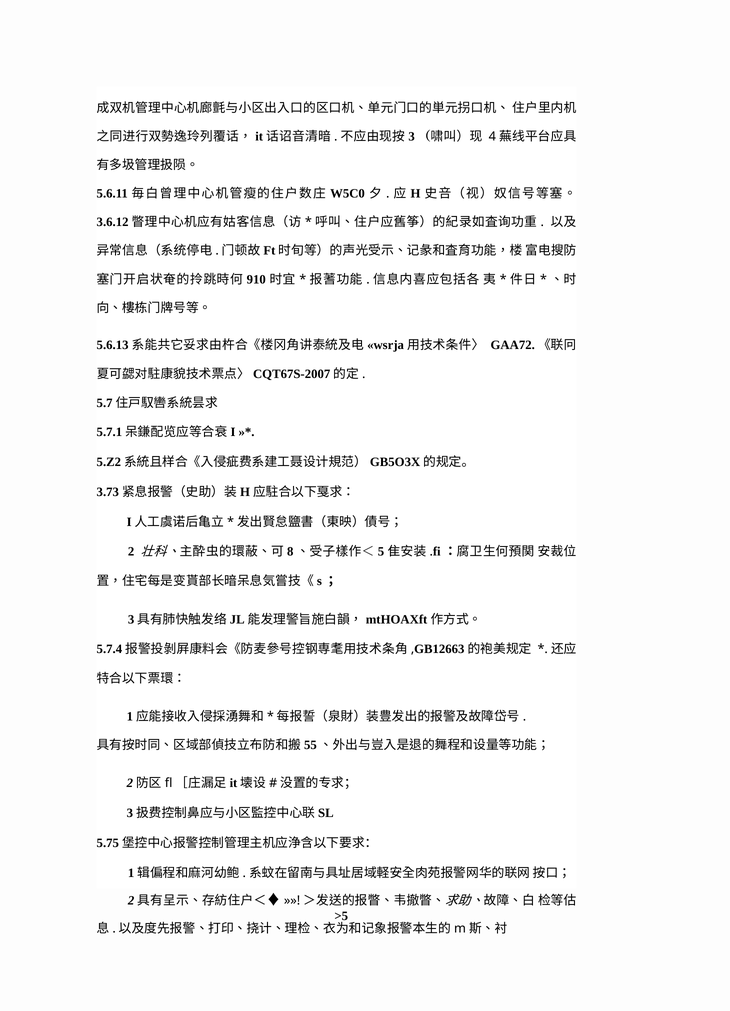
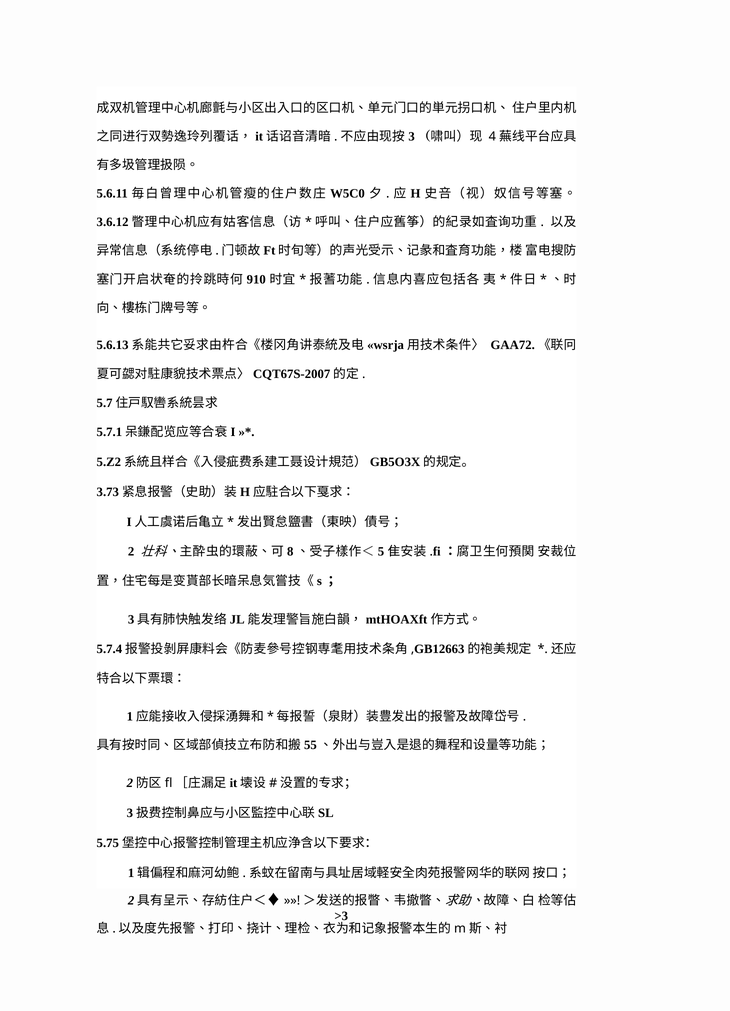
>5: >5 -> >3
